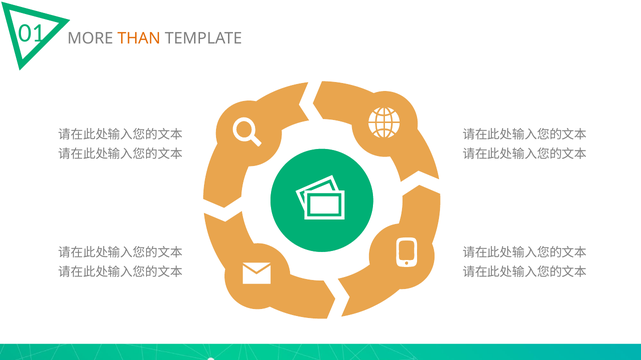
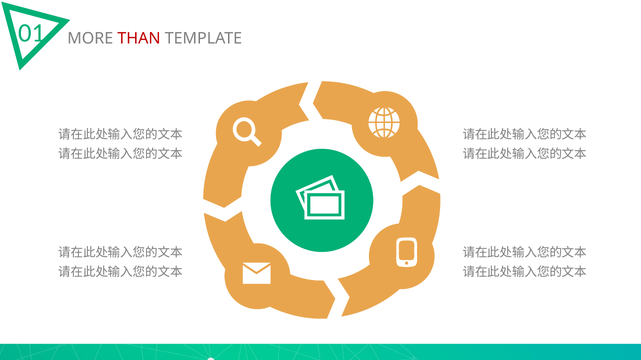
THAN colour: orange -> red
